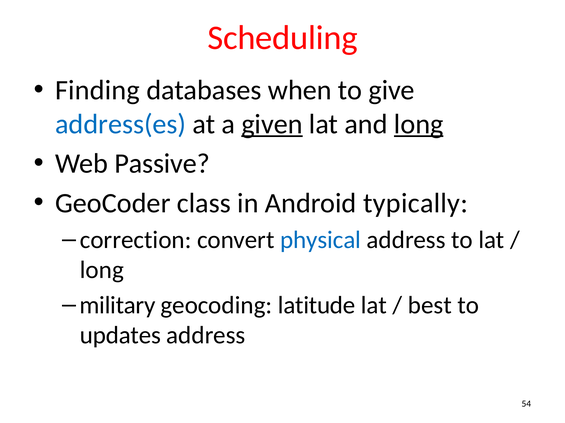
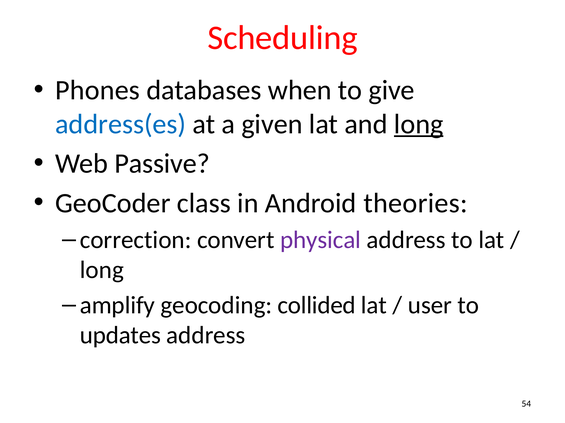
Finding: Finding -> Phones
given underline: present -> none
typically: typically -> theories
physical colour: blue -> purple
military: military -> amplify
latitude: latitude -> collided
best: best -> user
